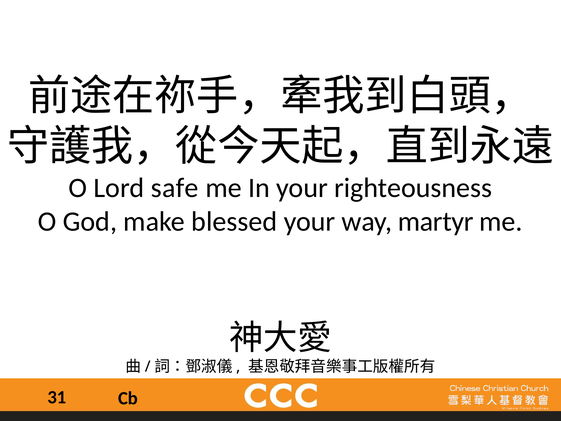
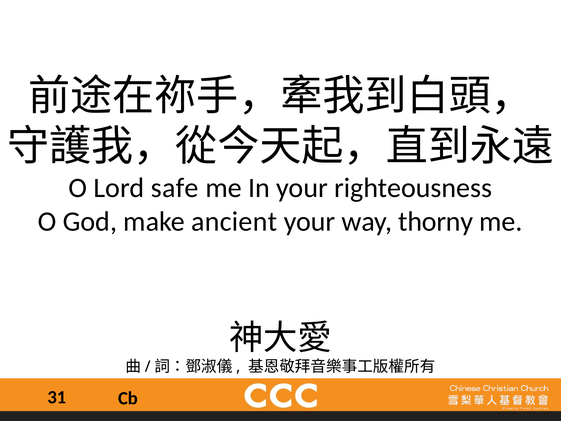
blessed: blessed -> ancient
martyr: martyr -> thorny
